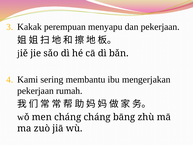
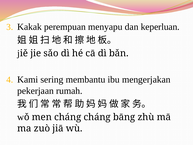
dan pekerjaan: pekerjaan -> keperluan
